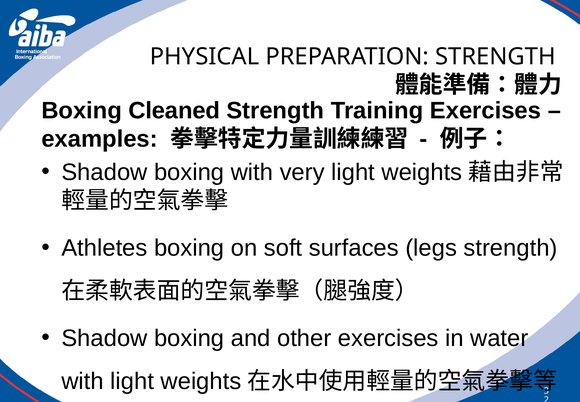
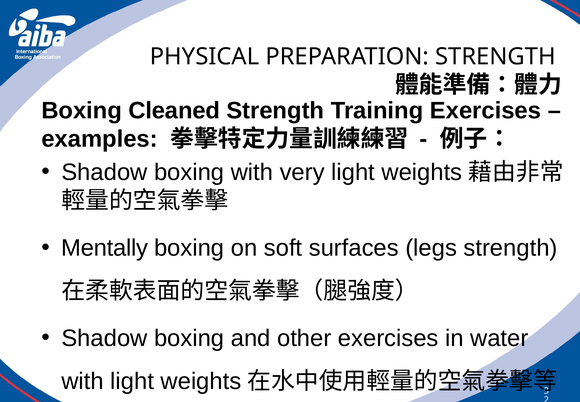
Athletes: Athletes -> Mentally
